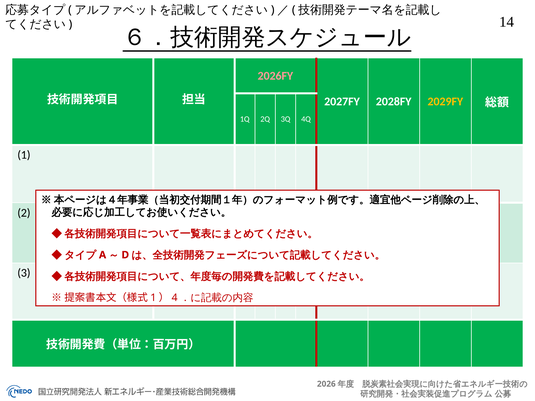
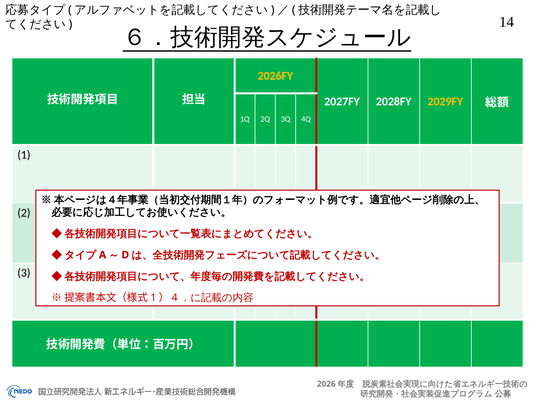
2026FY colour: pink -> yellow
